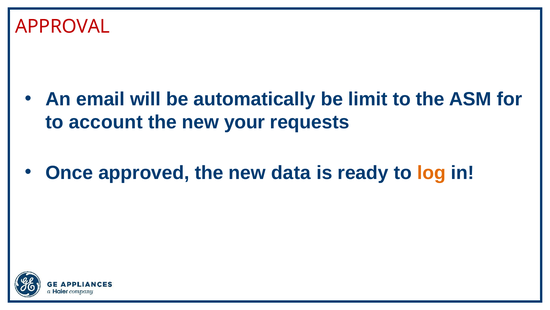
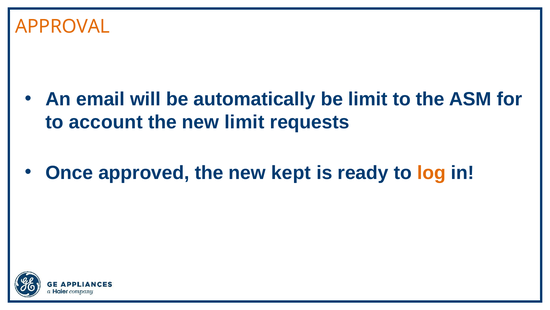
APPROVAL colour: red -> orange
new your: your -> limit
data: data -> kept
